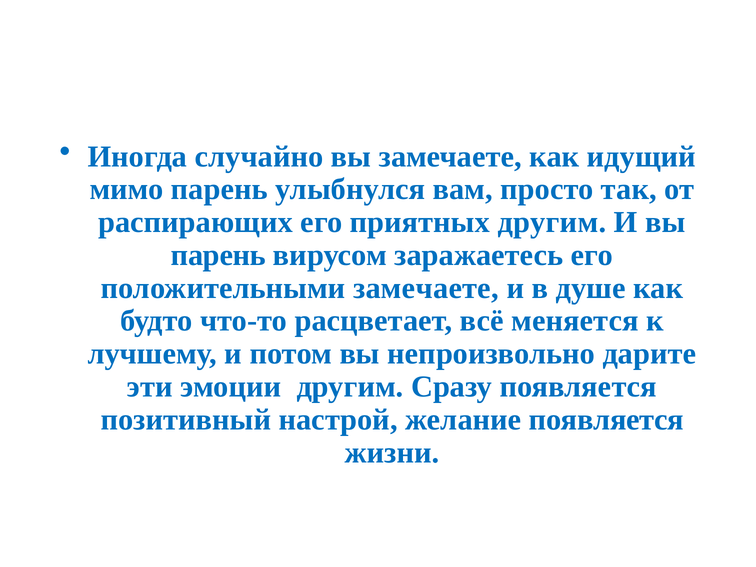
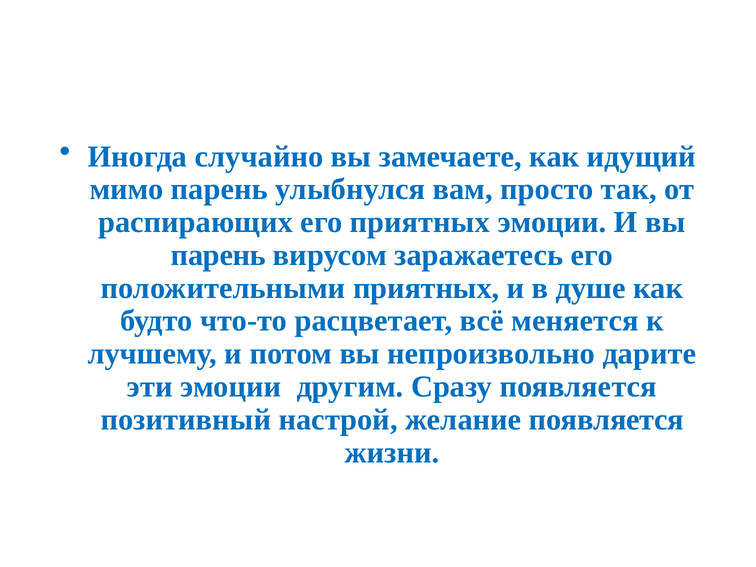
приятных другим: другим -> эмоции
положительными замечаете: замечаете -> приятных
